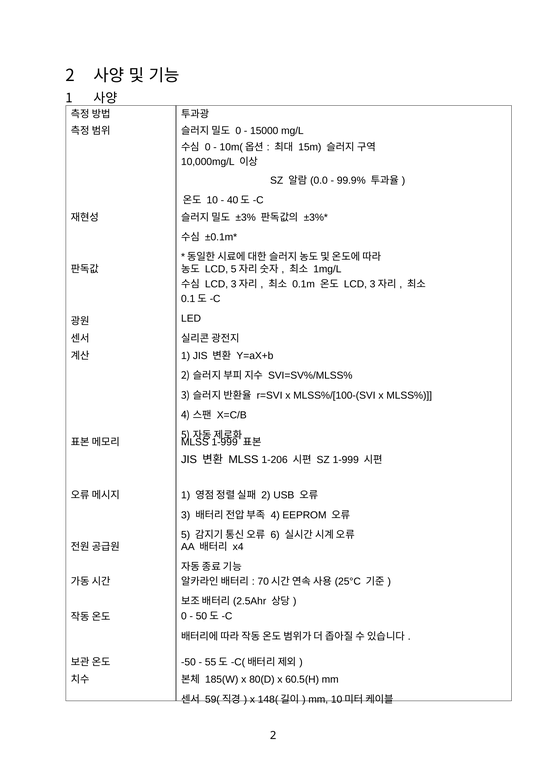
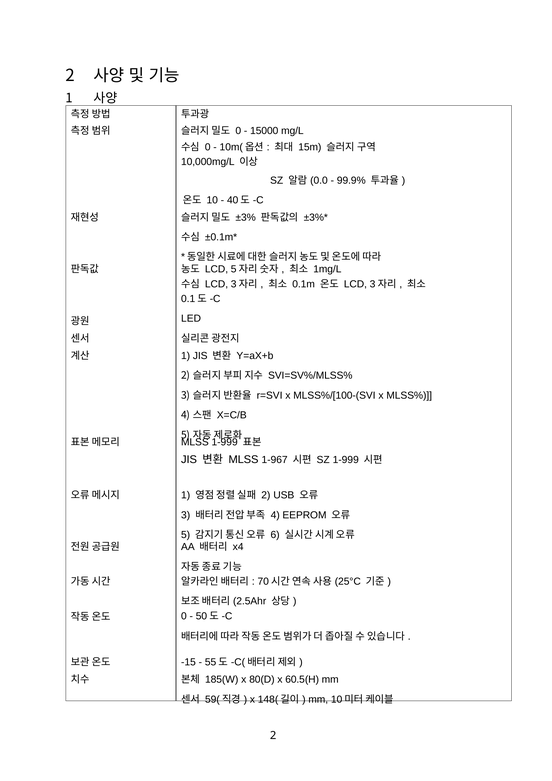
1-206: 1-206 -> 1-967
-50: -50 -> -15
